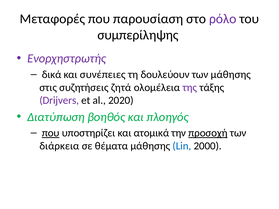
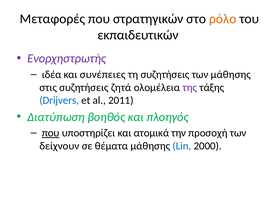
παρουσίαση: παρουσίαση -> στρατηγικών
ρόλο colour: purple -> orange
συμπερίληψης: συμπερίληψης -> εκπαιδευτικών
δικά: δικά -> ιδέα
τη δουλεύουν: δουλεύουν -> συζητήσεις
Drijvers colour: purple -> blue
2020: 2020 -> 2011
προσοχή underline: present -> none
διάρκεια: διάρκεια -> δείχνουν
